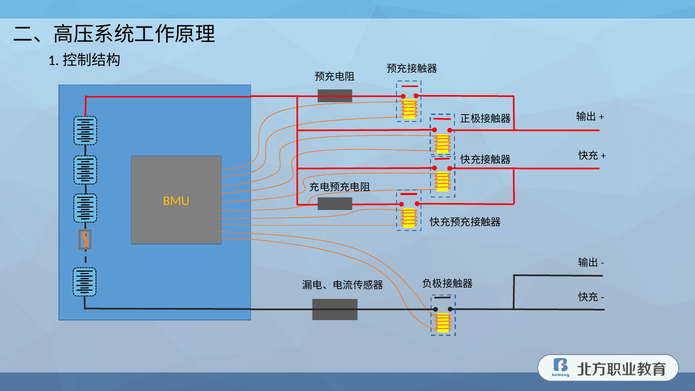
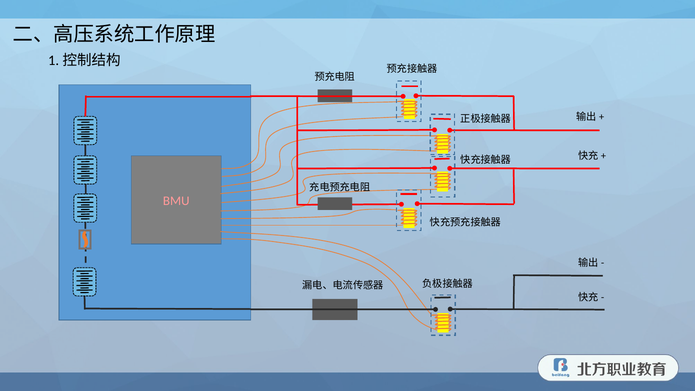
BMU colour: yellow -> pink
